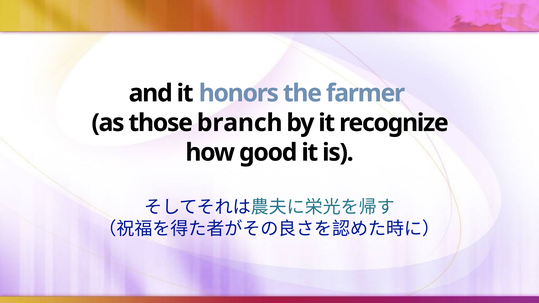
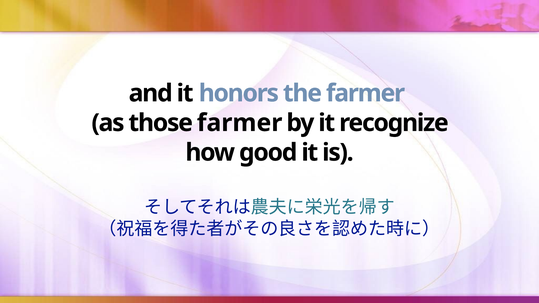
those branch: branch -> farmer
